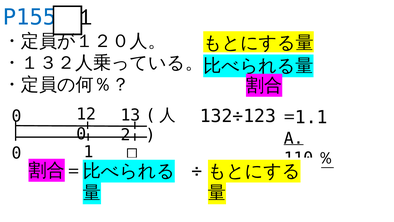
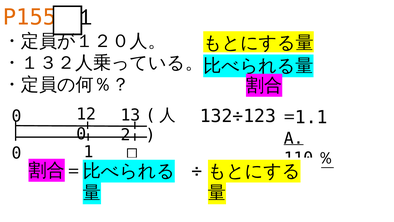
P155 colour: blue -> orange
